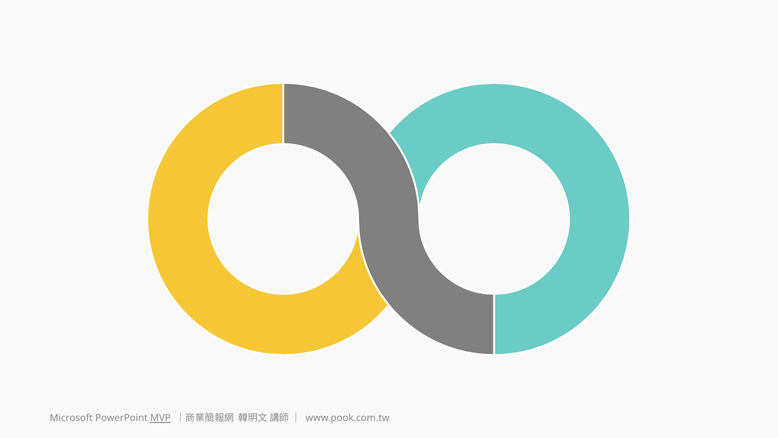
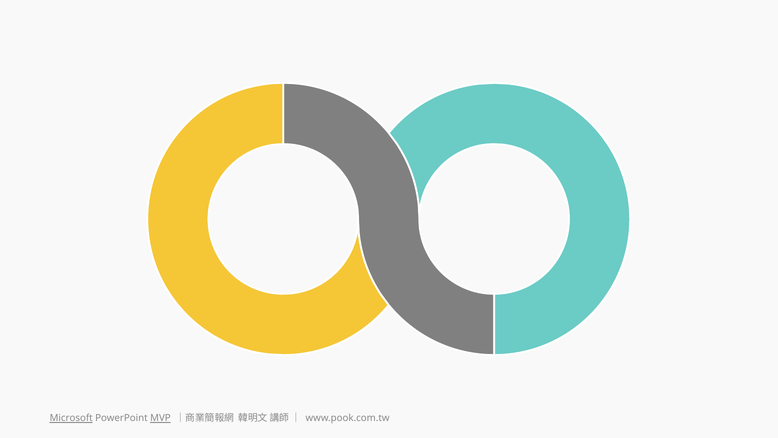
Microsoft underline: none -> present
